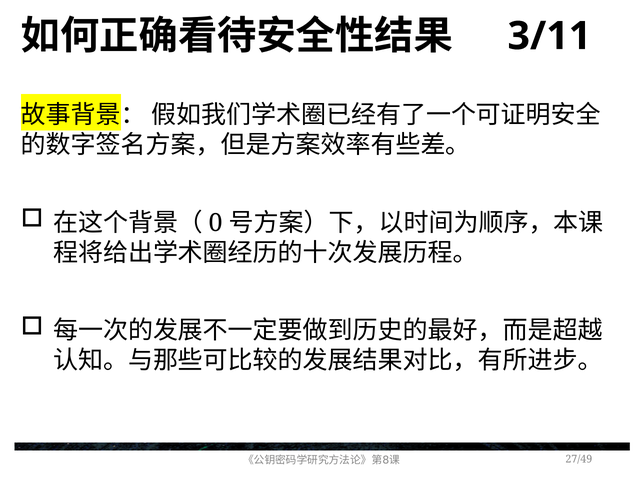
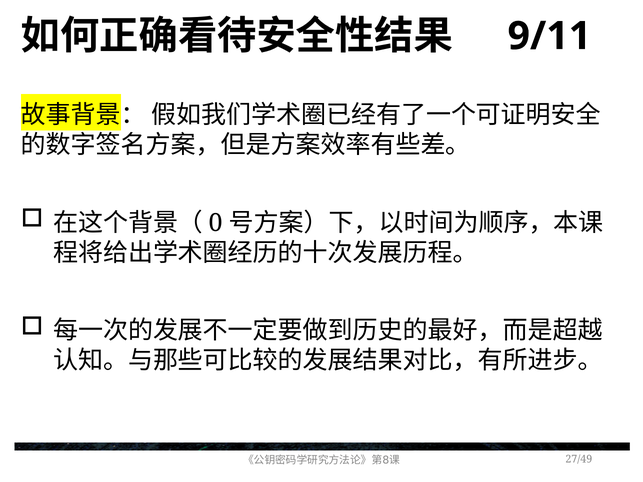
3/11: 3/11 -> 9/11
